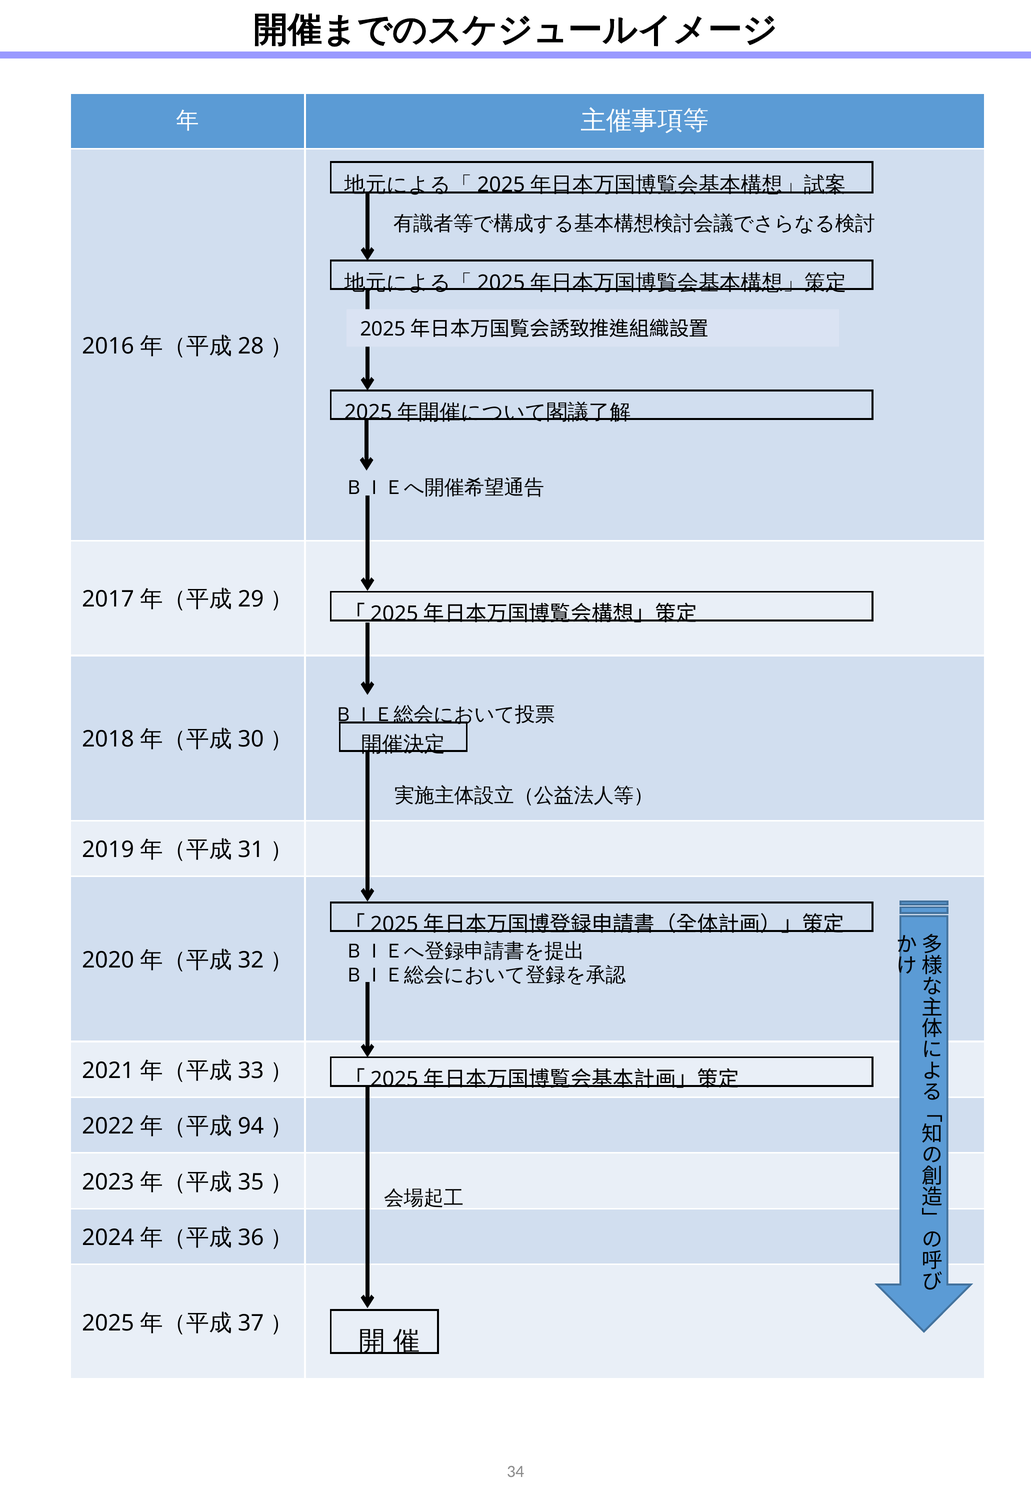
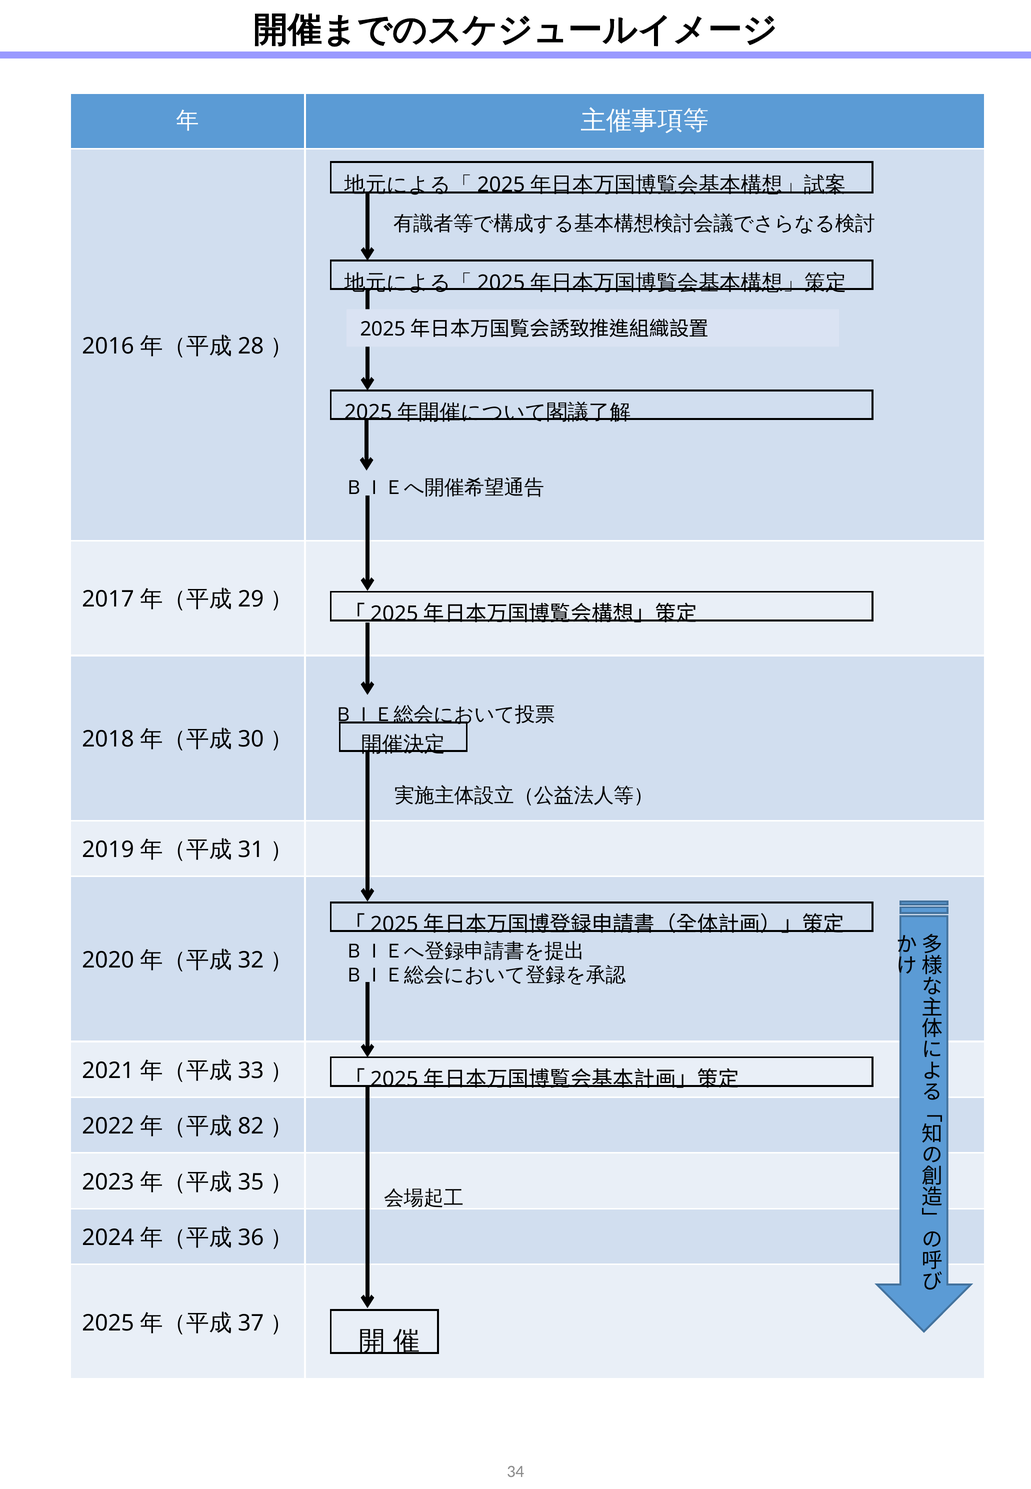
94: 94 -> 82
